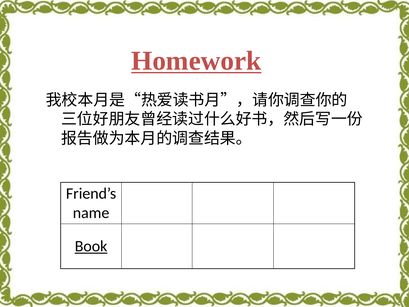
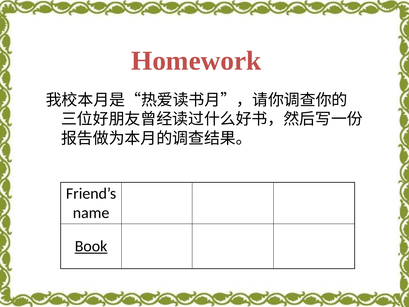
Homework underline: present -> none
